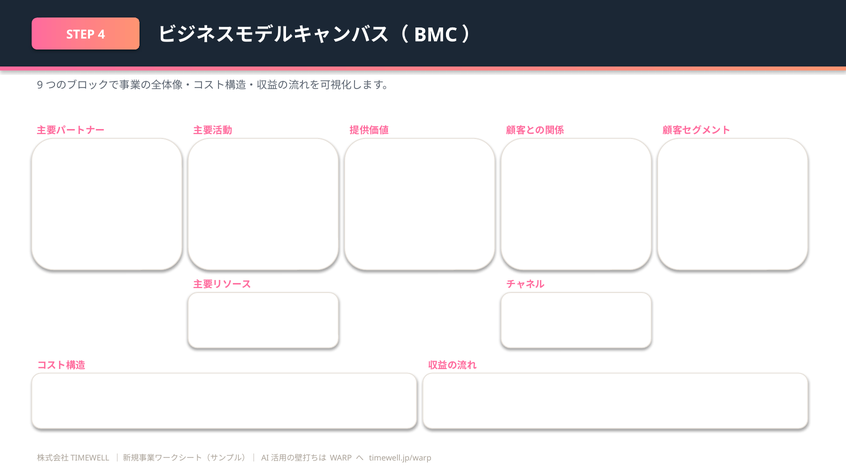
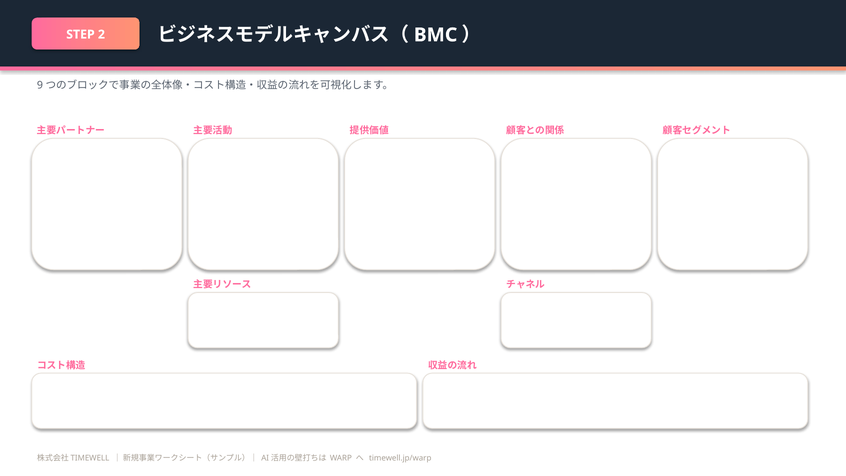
4: 4 -> 2
